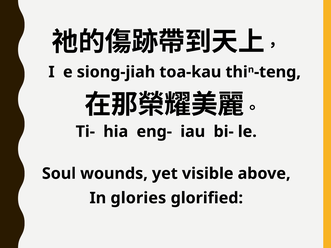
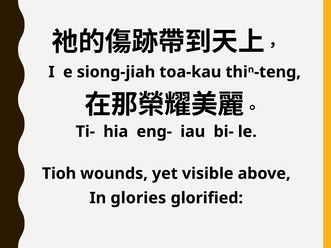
Soul: Soul -> Tioh
